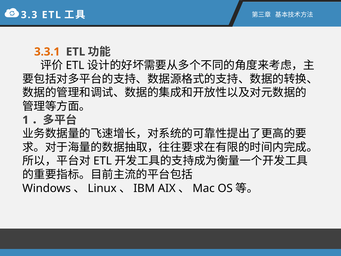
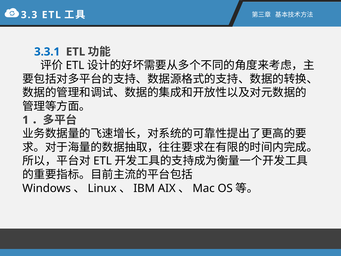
3.3.1 colour: orange -> blue
